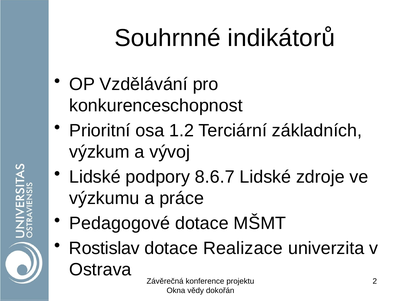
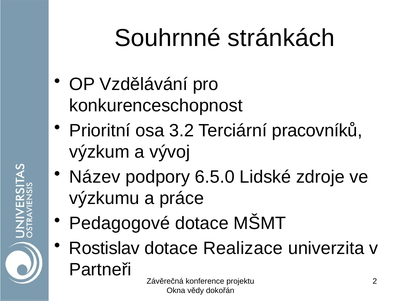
indikátorů: indikátorů -> stránkách
1.2: 1.2 -> 3.2
základních: základních -> pracovníků
Lidské at (95, 177): Lidské -> Název
8.6.7: 8.6.7 -> 6.5.0
Ostrava: Ostrava -> Partneři
